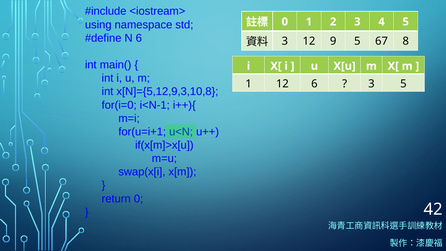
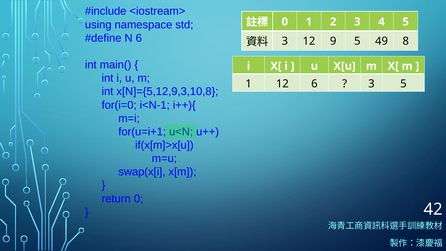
67: 67 -> 49
